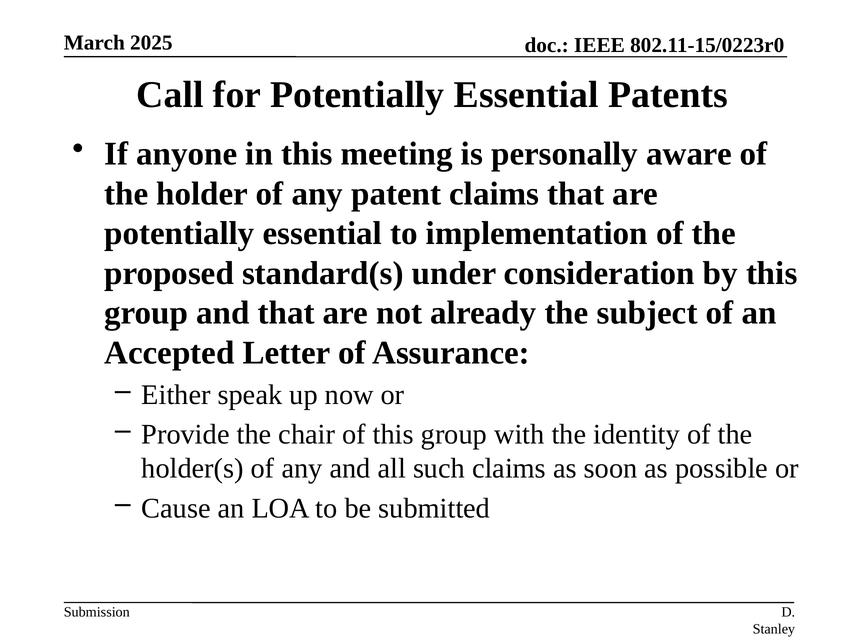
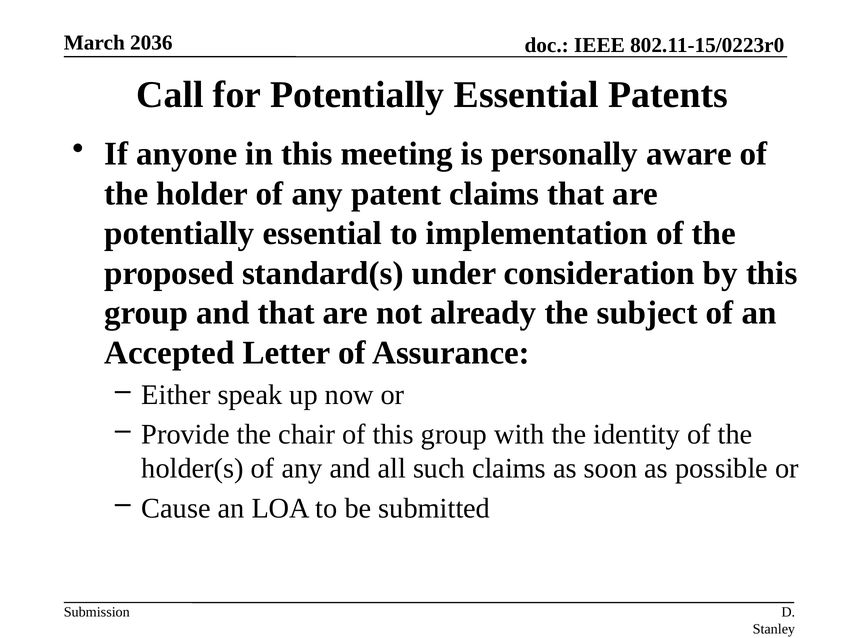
2025: 2025 -> 2036
